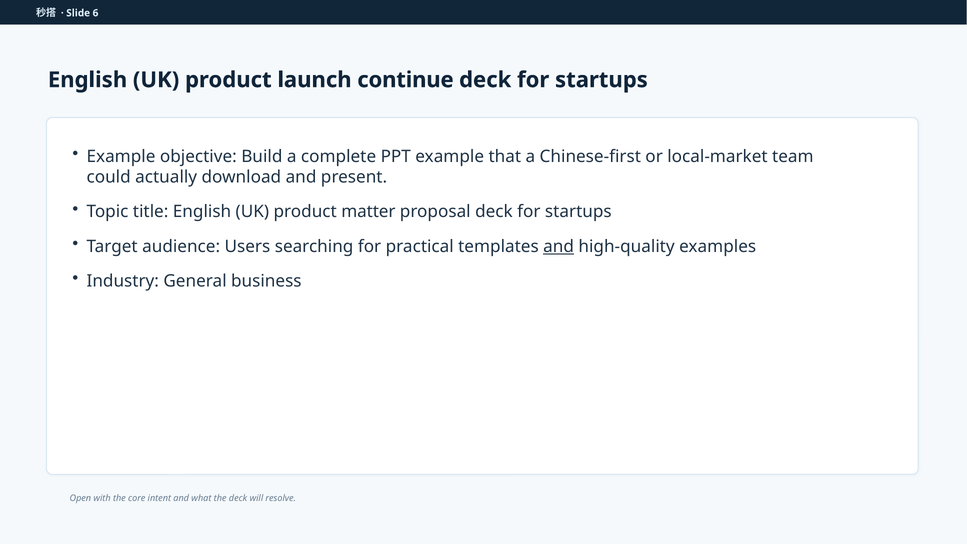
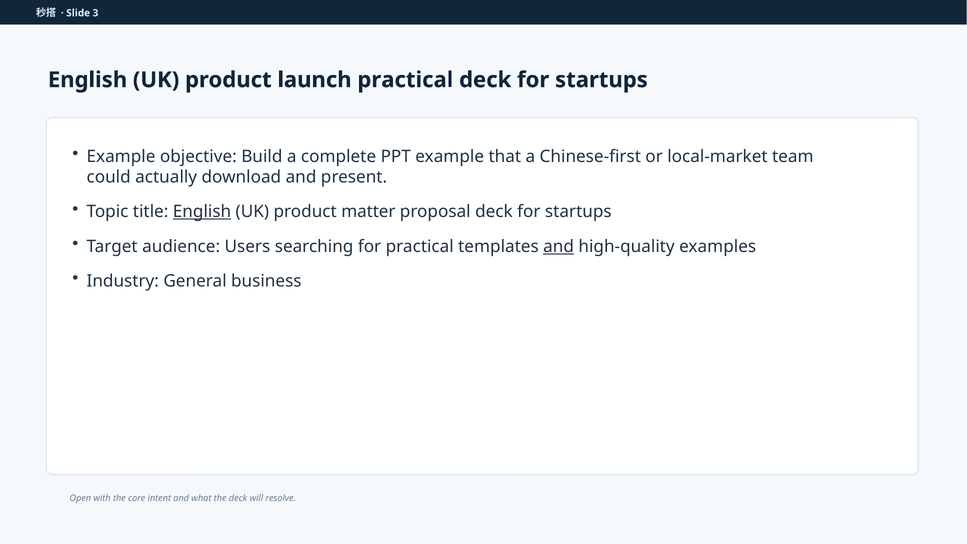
6: 6 -> 3
launch continue: continue -> practical
English at (202, 212) underline: none -> present
